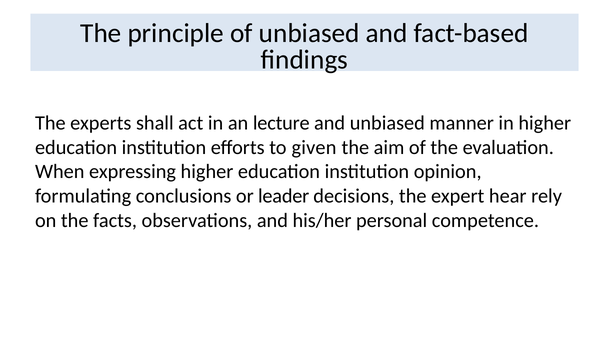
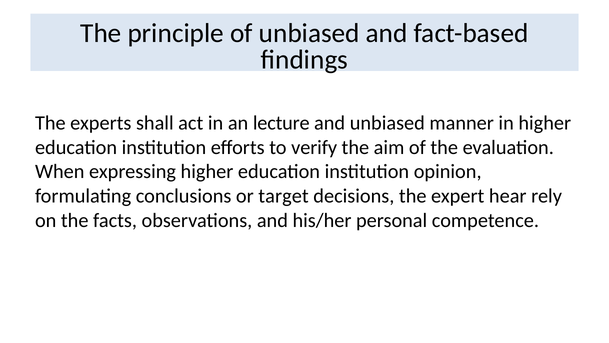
given: given -> verify
leader: leader -> target
